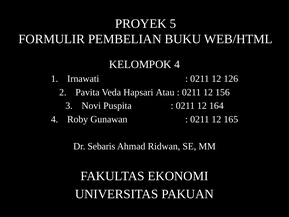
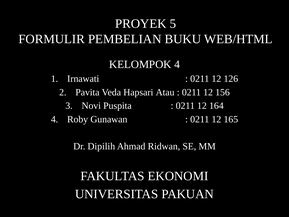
Sebaris: Sebaris -> Dipilih
